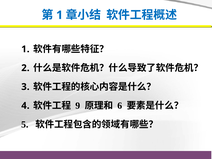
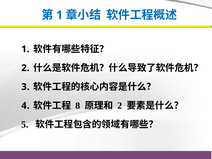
9: 9 -> 8
6 at (120, 106): 6 -> 2
